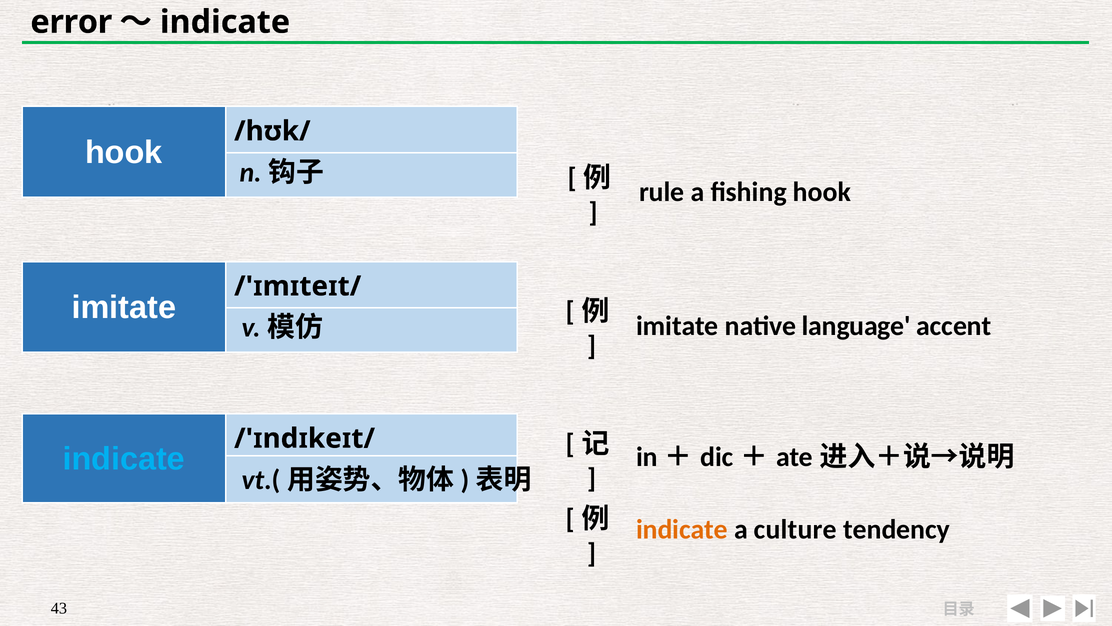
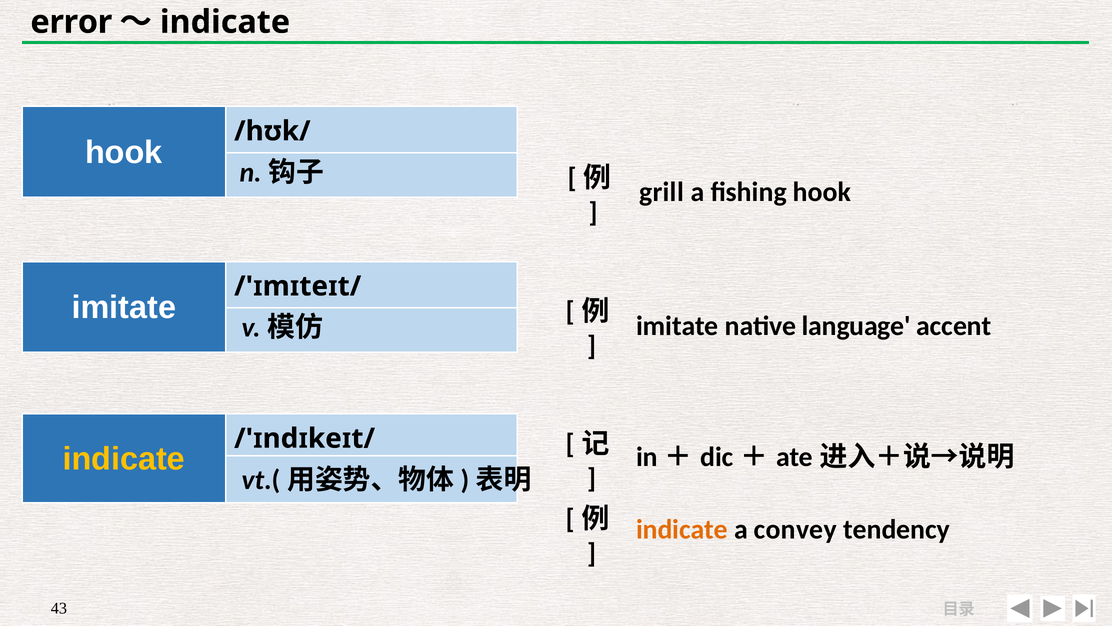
rule: rule -> grill
indicate at (124, 458) colour: light blue -> yellow
culture: culture -> convey
